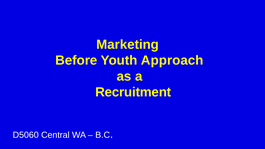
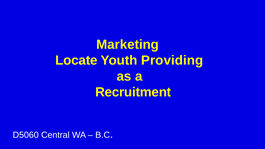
Before: Before -> Locate
Approach: Approach -> Providing
